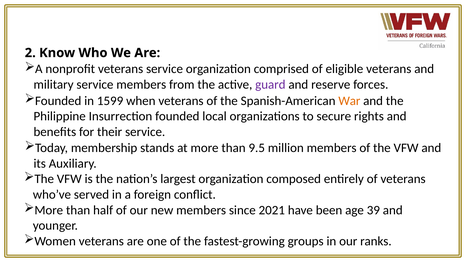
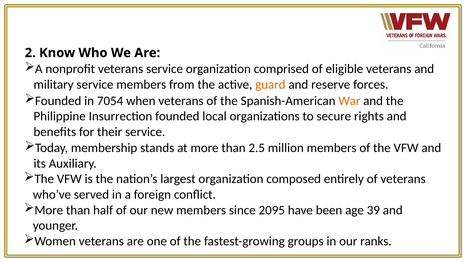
guard colour: purple -> orange
1599: 1599 -> 7054
9.5: 9.5 -> 2.5
2021: 2021 -> 2095
